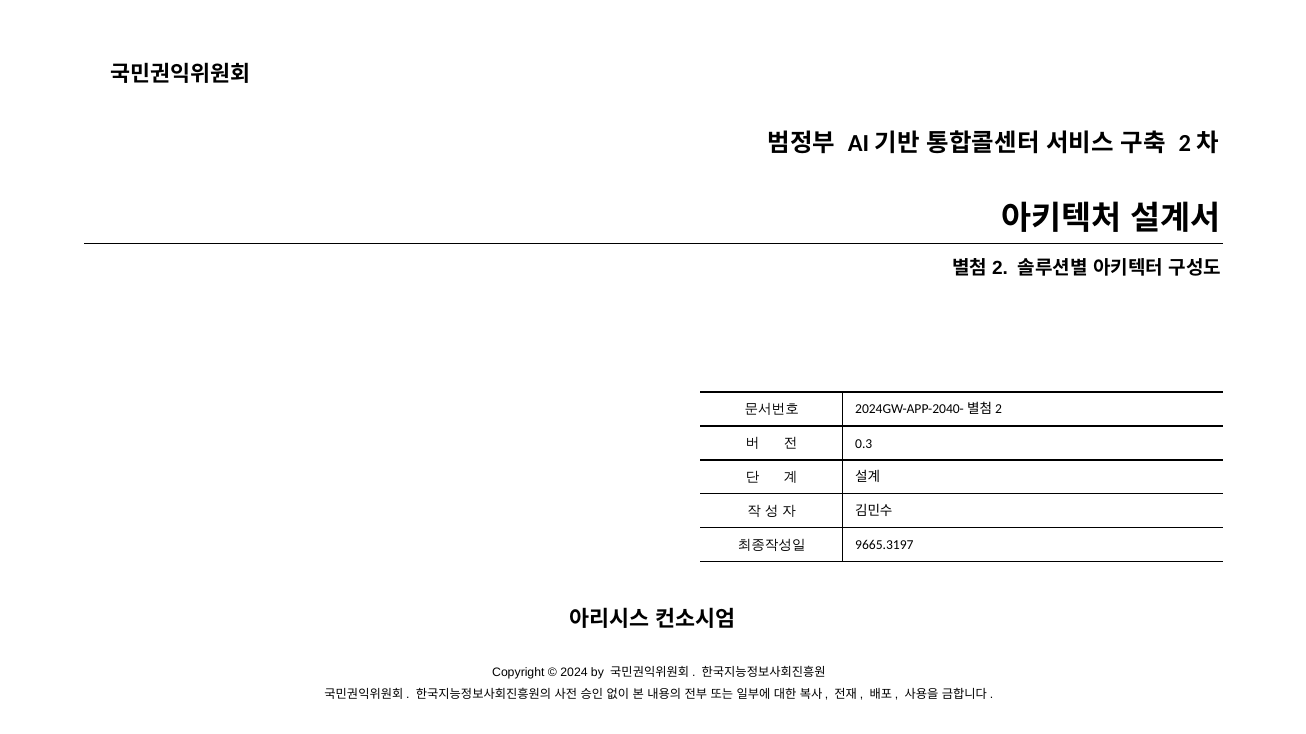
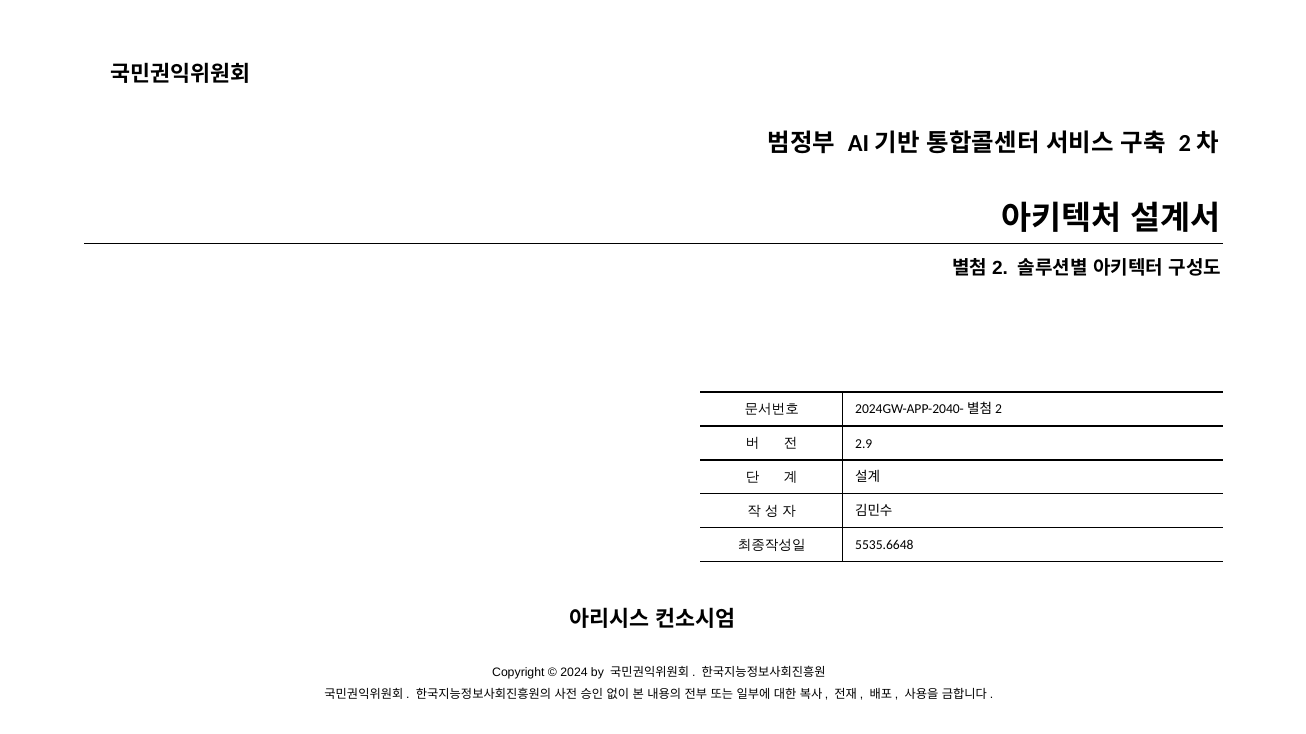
0.3: 0.3 -> 2.9
9665.3197: 9665.3197 -> 5535.6648
